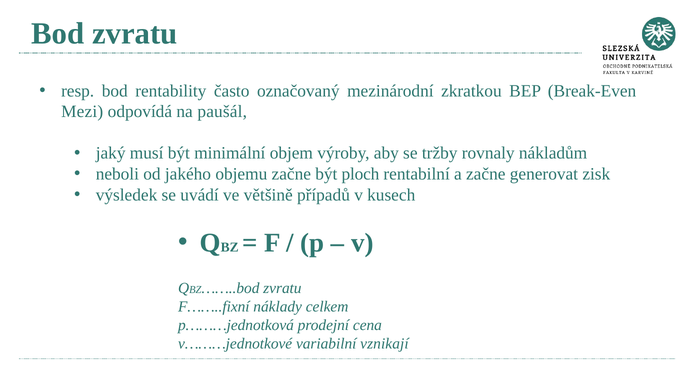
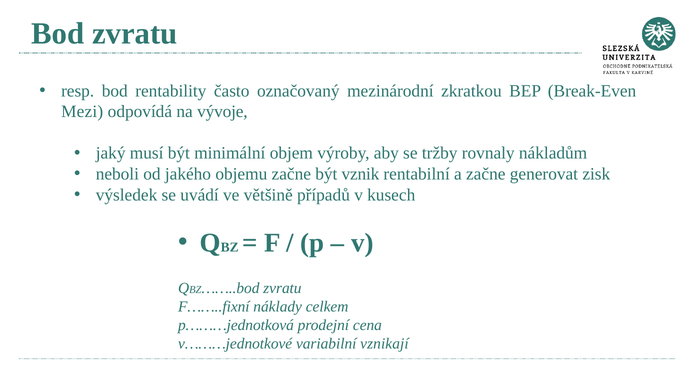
paušál: paušál -> vývoje
ploch: ploch -> vznik
